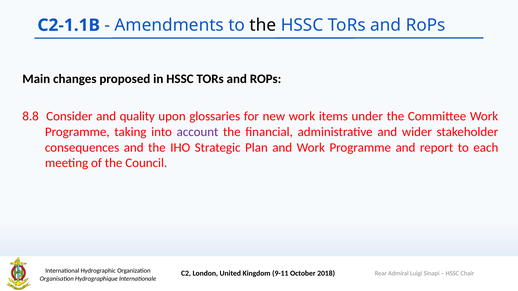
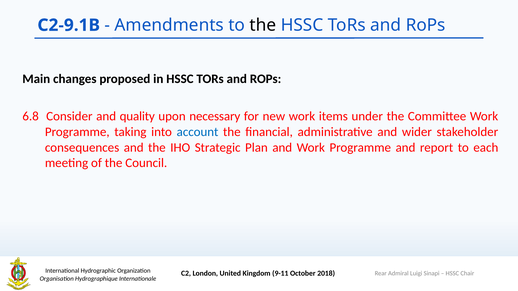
C2-1.1B: C2-1.1B -> C2-9.1B
8.8: 8.8 -> 6.8
glossaries: glossaries -> necessary
account colour: purple -> blue
